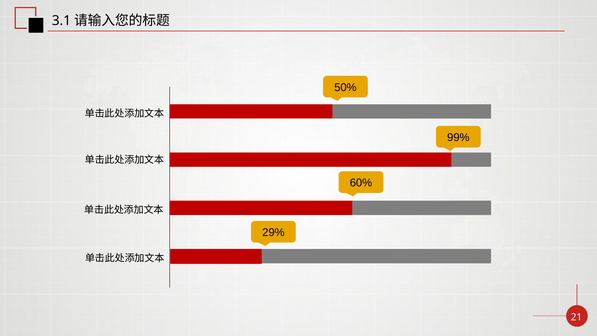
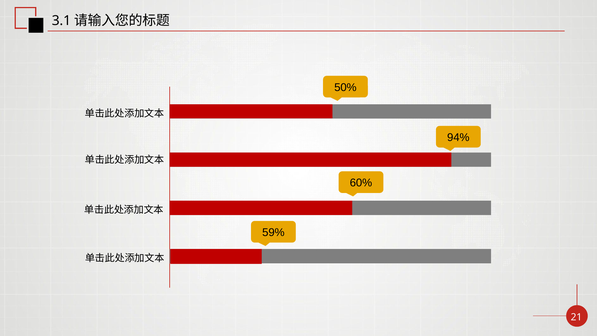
99%: 99% -> 94%
29%: 29% -> 59%
